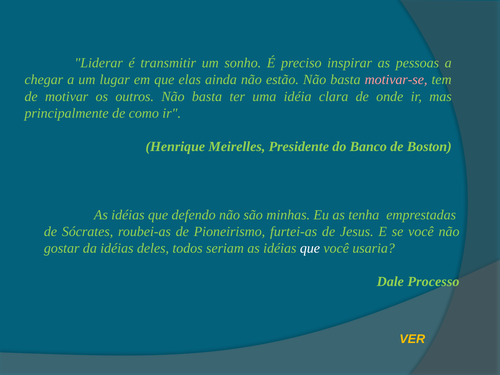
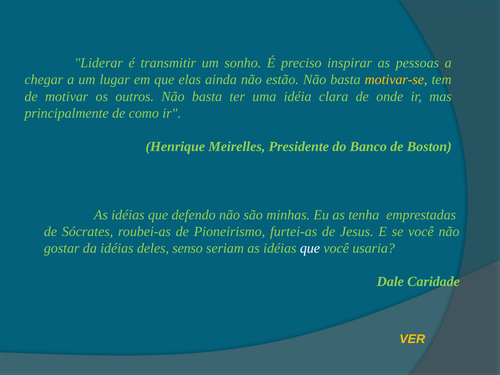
motivar-se colour: pink -> yellow
todos: todos -> senso
Processo: Processo -> Caridade
